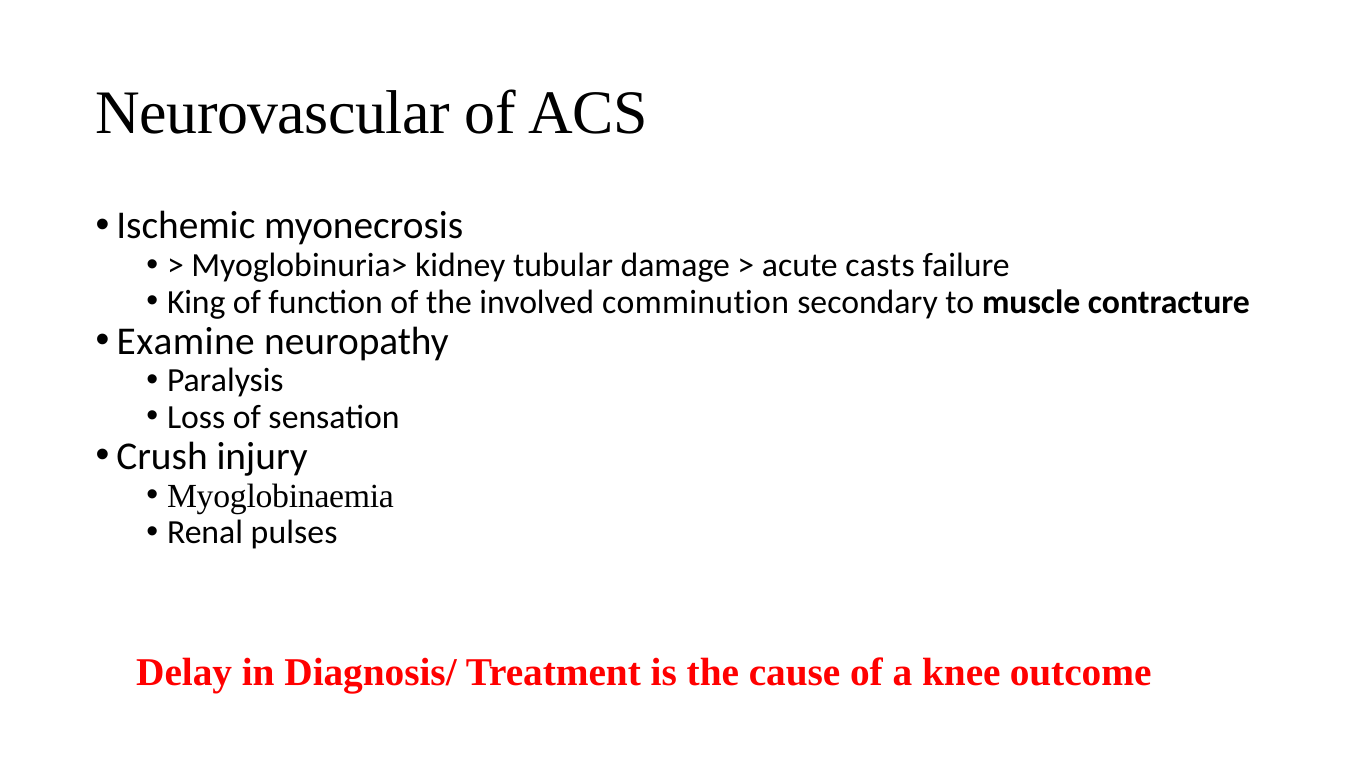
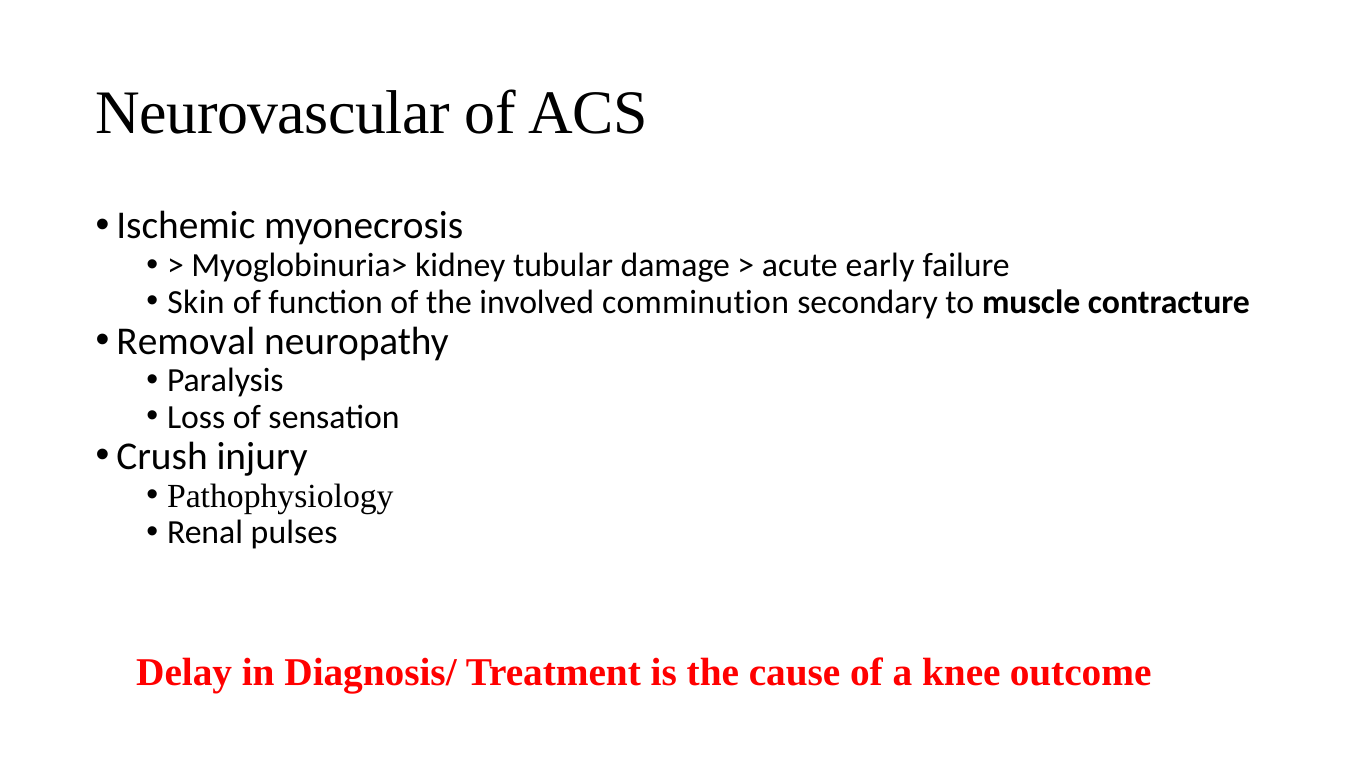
casts: casts -> early
King: King -> Skin
Examine: Examine -> Removal
Myoglobinaemia: Myoglobinaemia -> Pathophysiology
